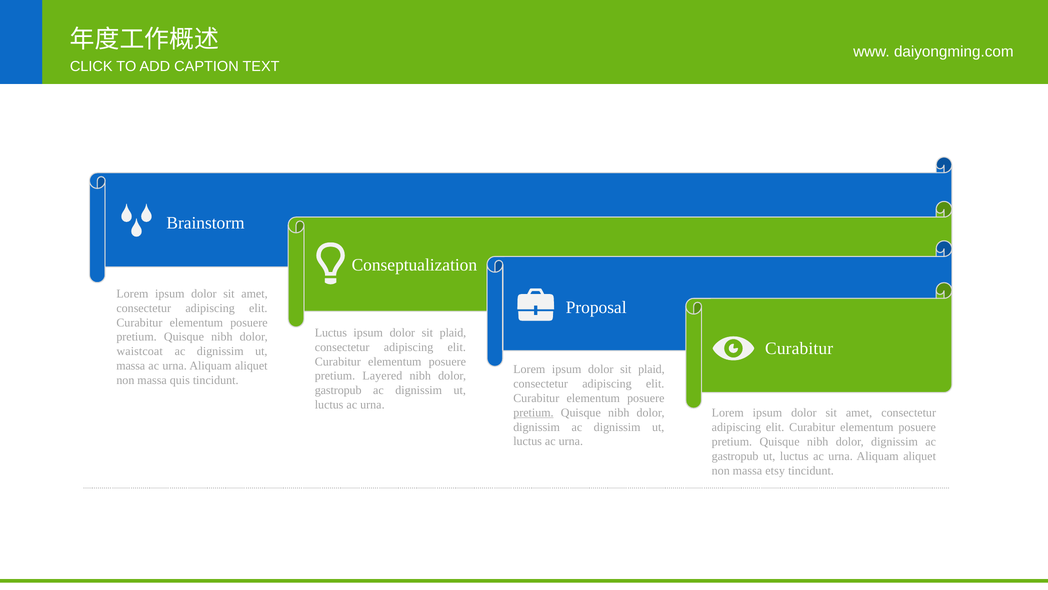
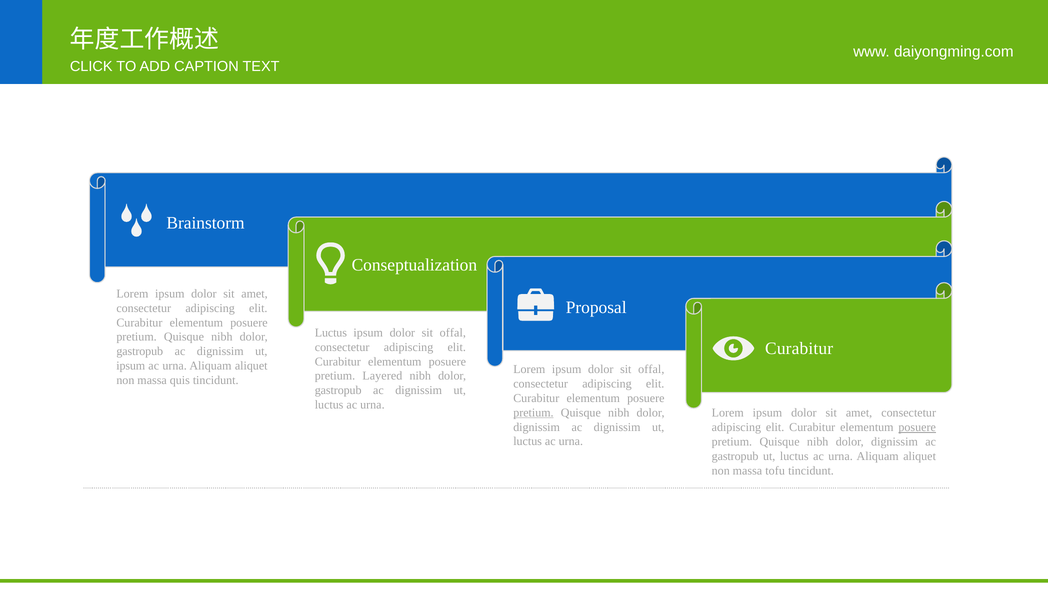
plaid at (453, 332): plaid -> offal
waistcoat at (140, 351): waistcoat -> gastropub
massa at (131, 365): massa -> ipsum
plaid at (651, 369): plaid -> offal
posuere at (917, 427) underline: none -> present
etsy: etsy -> tofu
